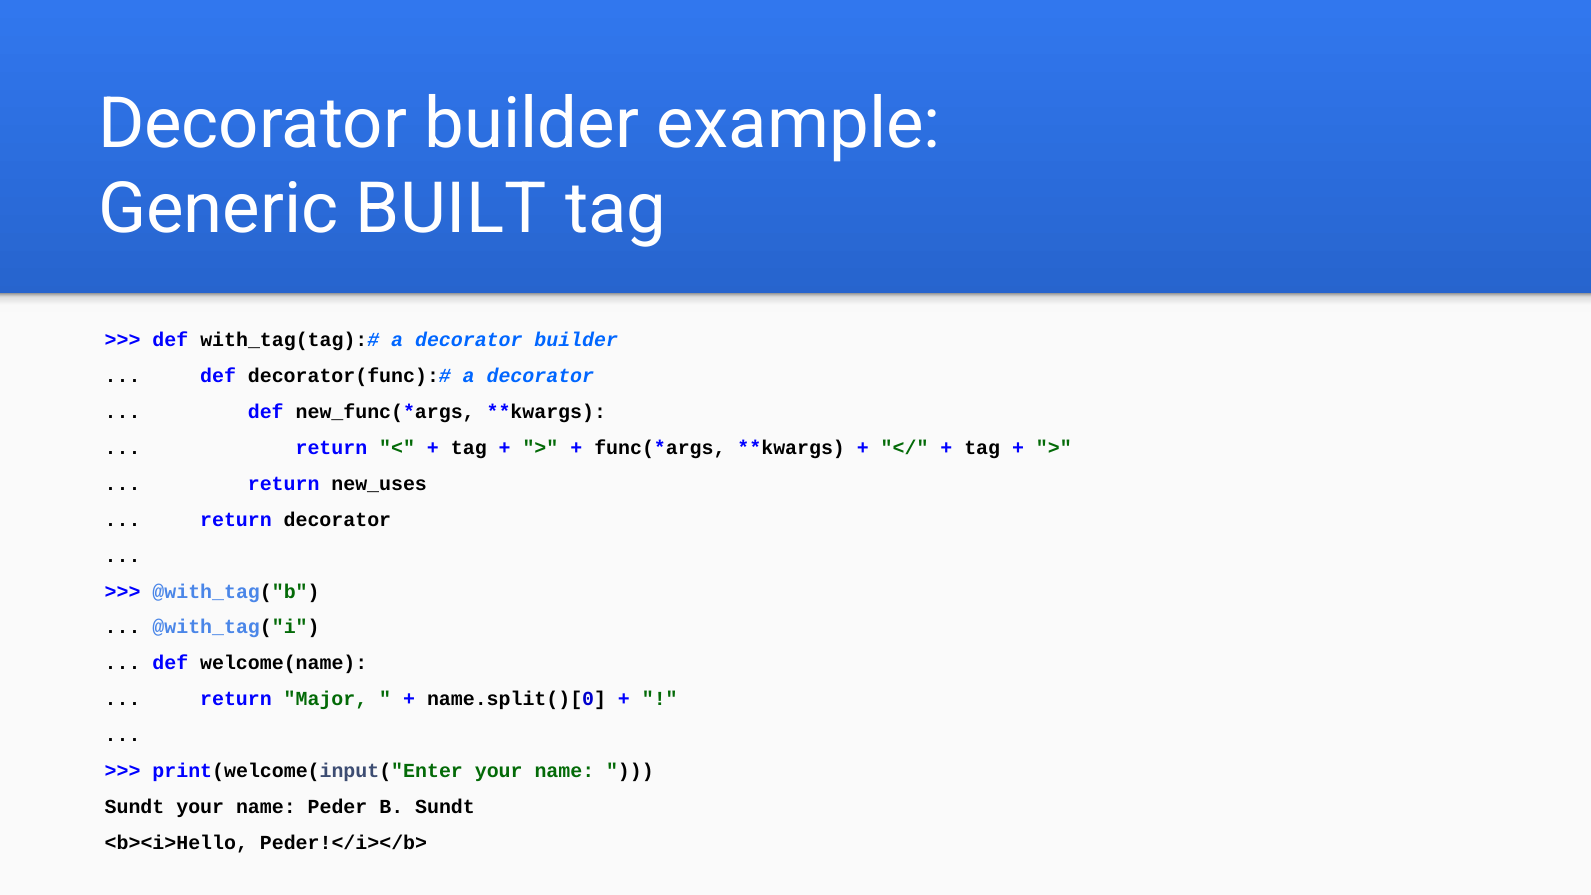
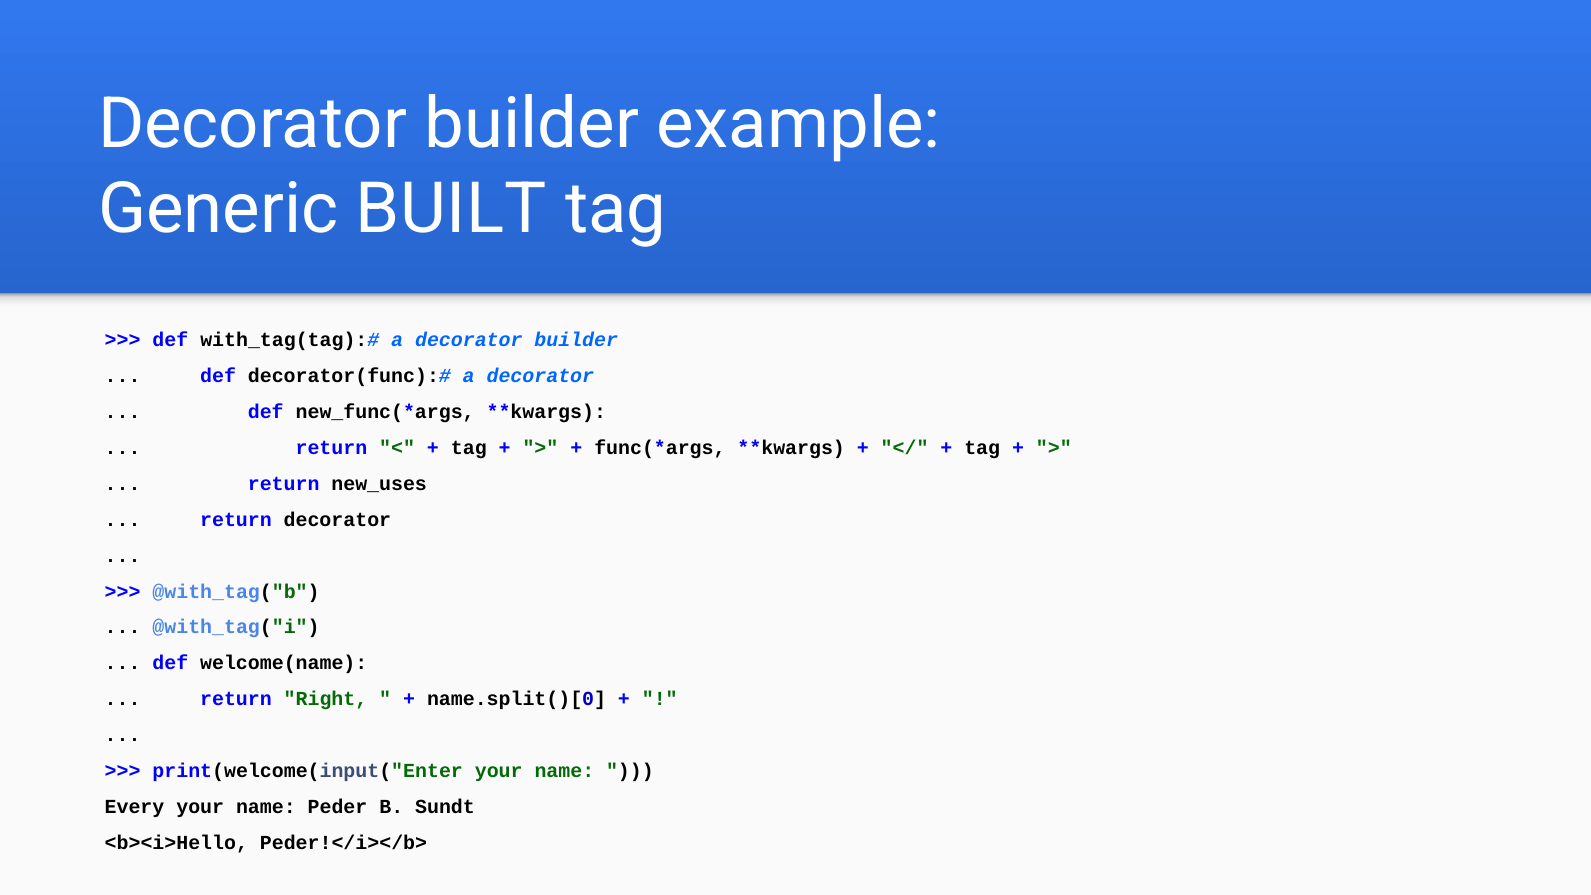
Major: Major -> Right
Sundt at (135, 807): Sundt -> Every
